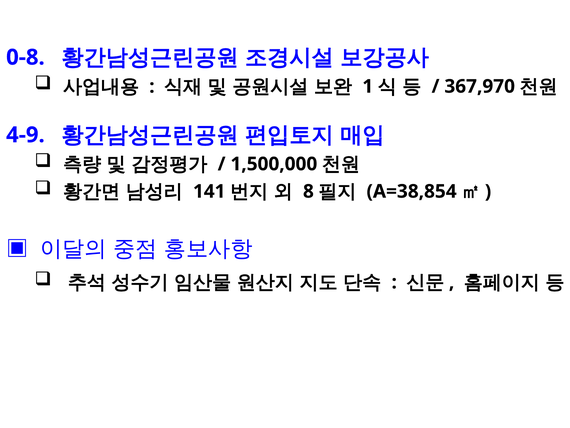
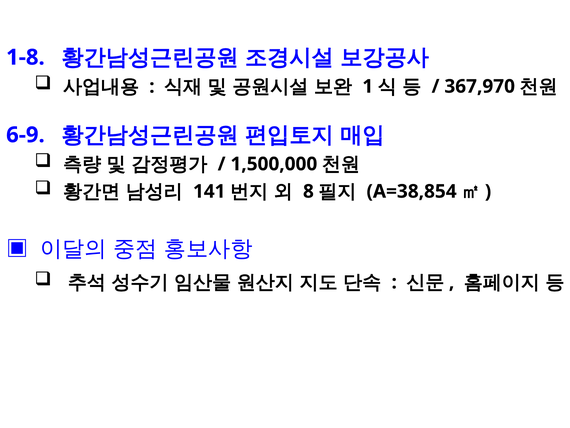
0-8: 0-8 -> 1-8
4-9: 4-9 -> 6-9
